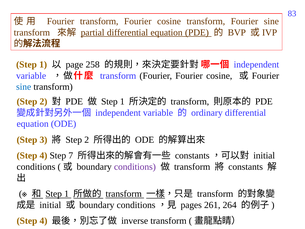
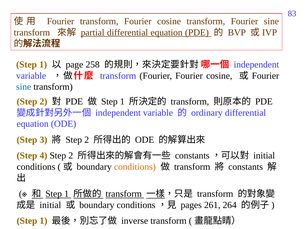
4 Step 7: 7 -> 2
conditions at (135, 167) colour: purple -> orange
4 at (43, 221): 4 -> 1
